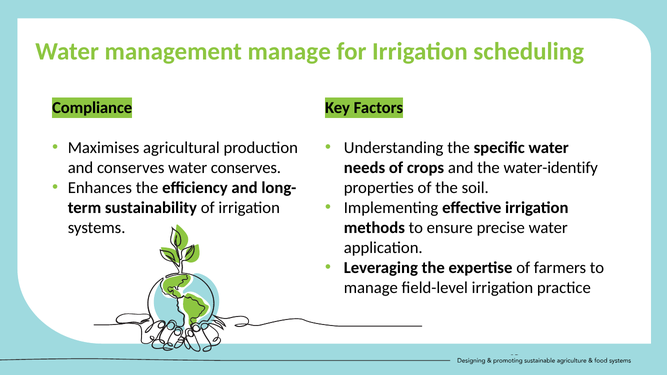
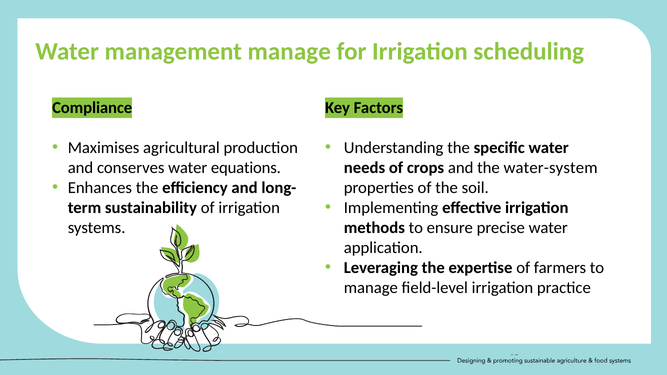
water conserves: conserves -> equations
water-identify: water-identify -> water-system
